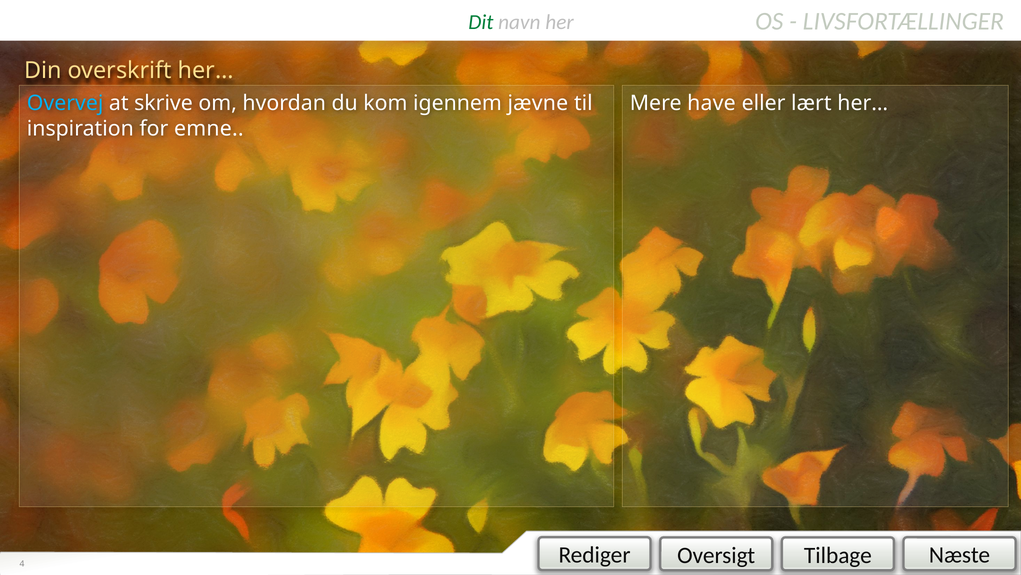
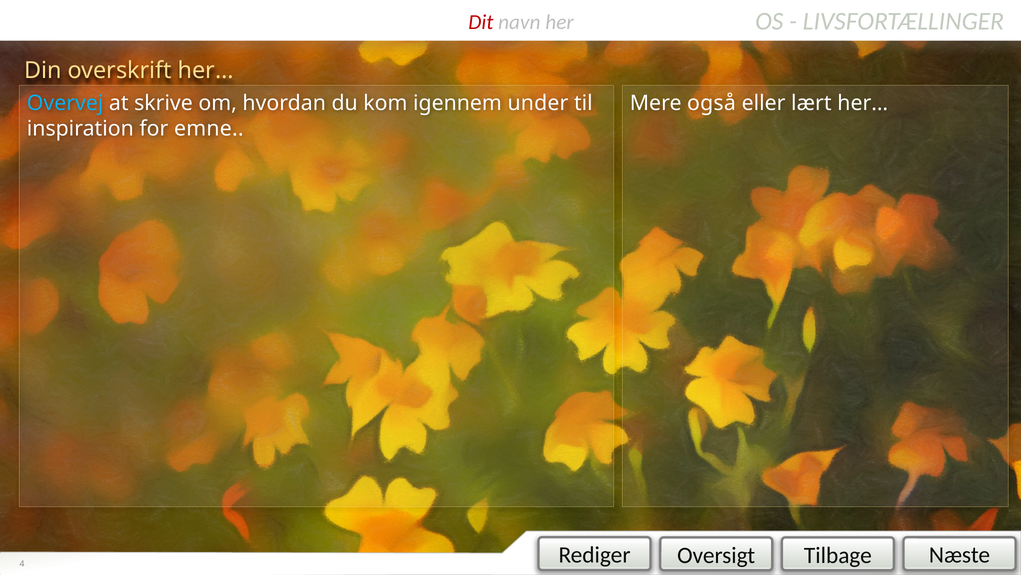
Dit colour: green -> red
jævne: jævne -> under
have: have -> også
